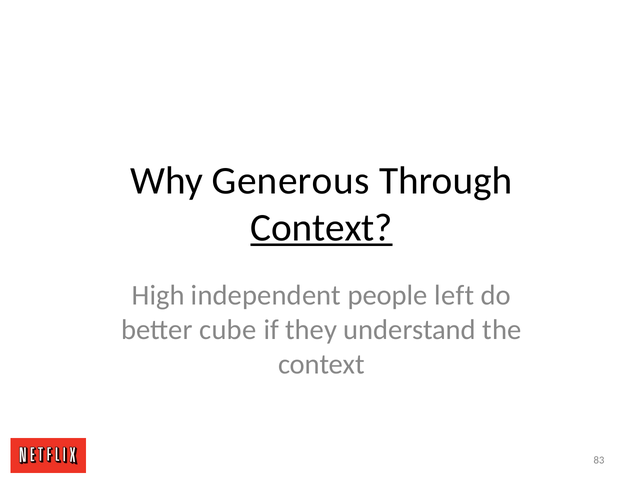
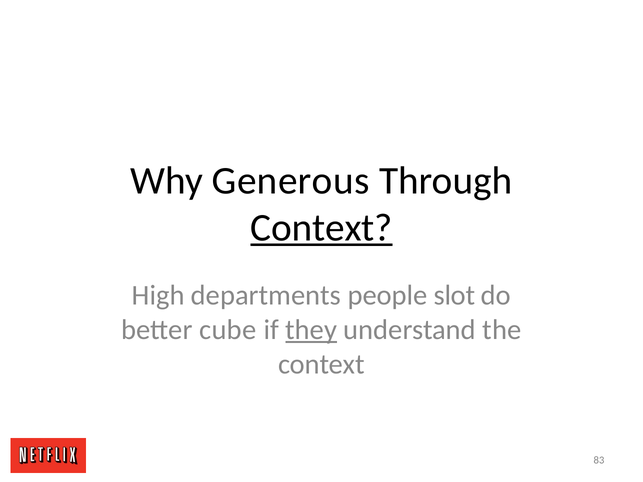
independent: independent -> departments
left: left -> slot
they underline: none -> present
